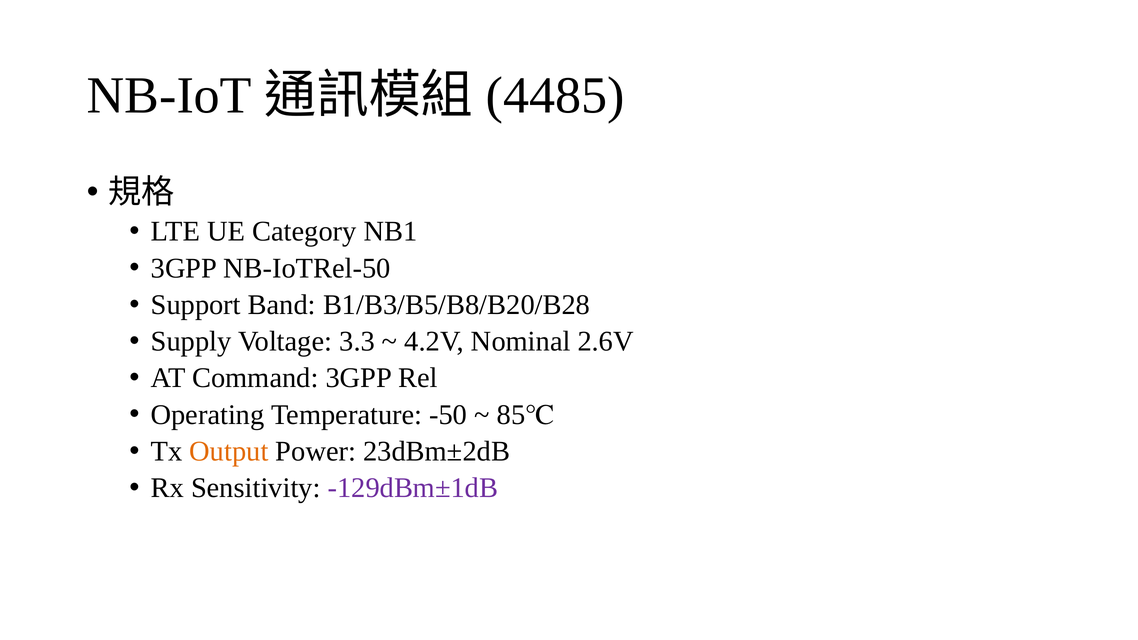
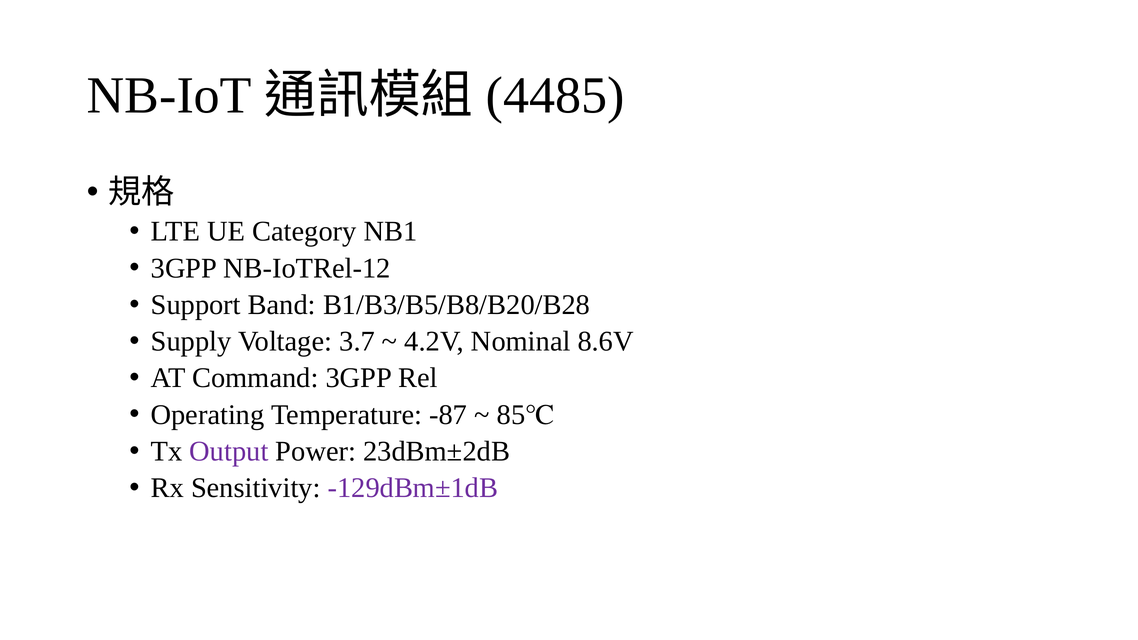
NB-IoTRel-50: NB-IoTRel-50 -> NB-IoTRel-12
3.3: 3.3 -> 3.7
2.6V: 2.6V -> 8.6V
-50: -50 -> -87
Output colour: orange -> purple
